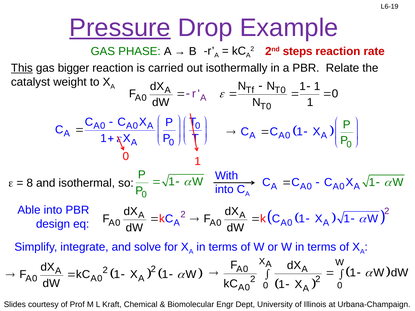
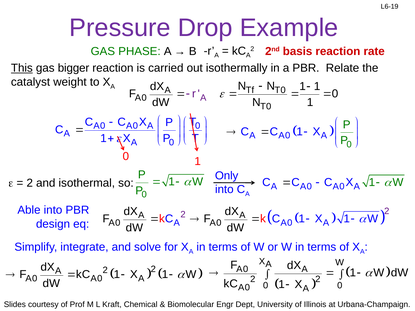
Pressure underline: present -> none
steps: steps -> basis
With: With -> Only
8 at (30, 183): 8 -> 2
